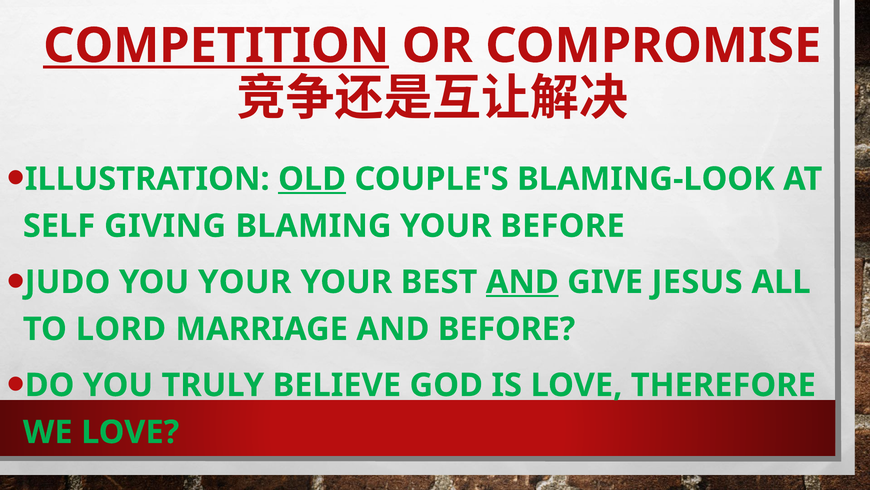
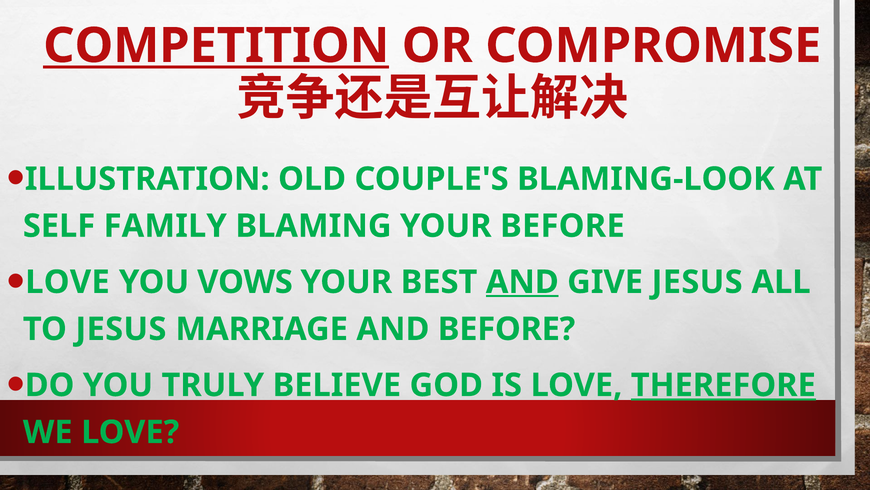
OLD underline: present -> none
GIVING: GIVING -> FAMILY
JUDO at (68, 282): JUDO -> LOVE
YOU YOUR: YOUR -> VOWS
TO LORD: LORD -> JESUS
THEREFORE underline: none -> present
